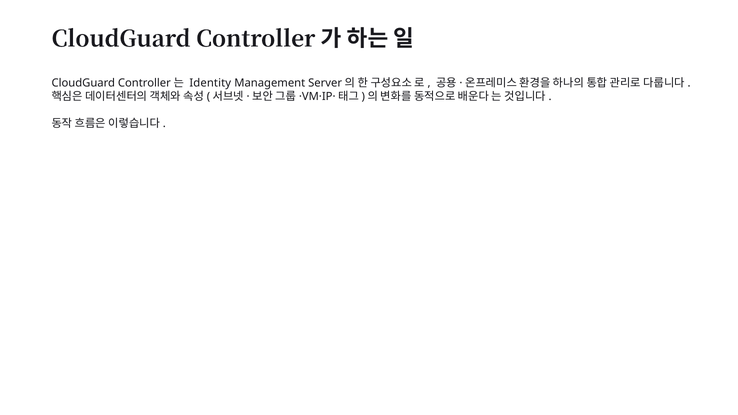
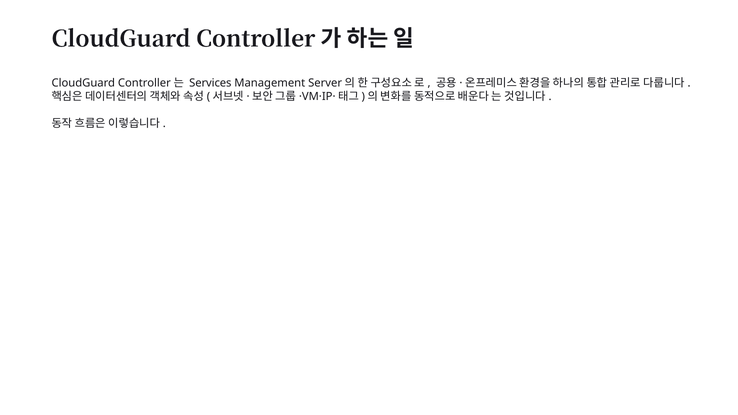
Identity: Identity -> Services
